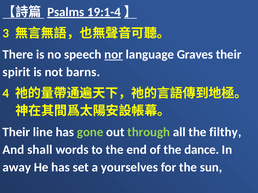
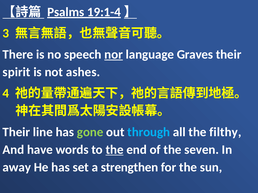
barns: barns -> ashes
through colour: light green -> light blue
shall: shall -> have
the at (115, 150) underline: none -> present
dance: dance -> seven
yourselves: yourselves -> strengthen
